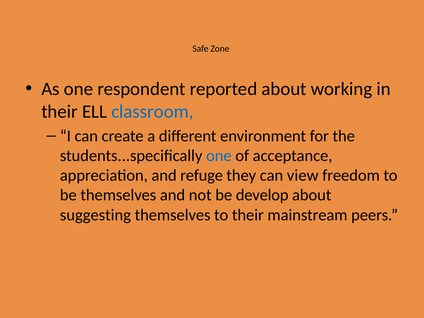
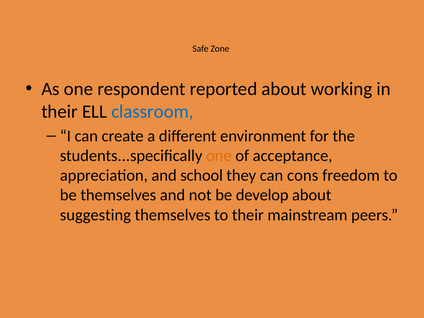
one at (219, 156) colour: blue -> orange
refuge: refuge -> school
view: view -> cons
